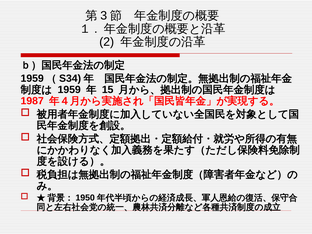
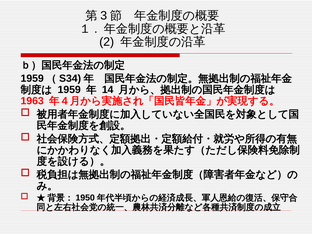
15: 15 -> 14
1987: 1987 -> 1963
